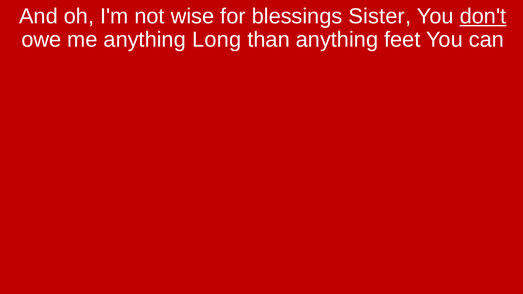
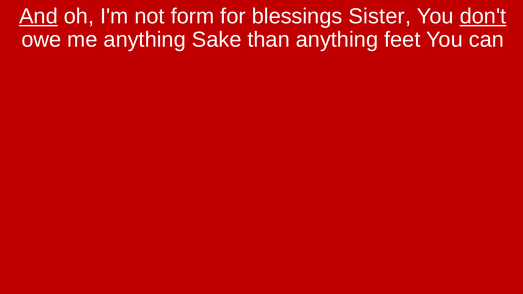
And underline: none -> present
wise: wise -> form
Long: Long -> Sake
